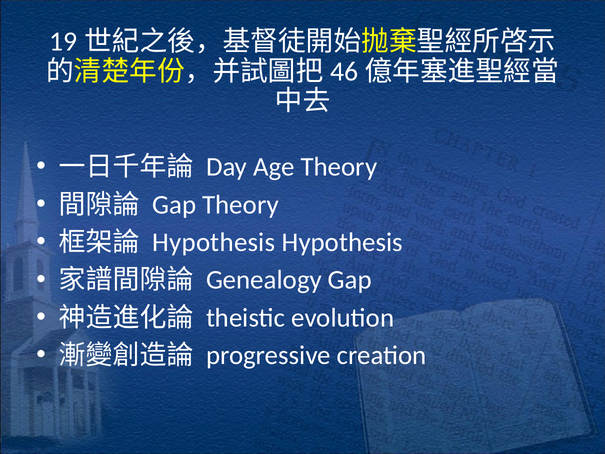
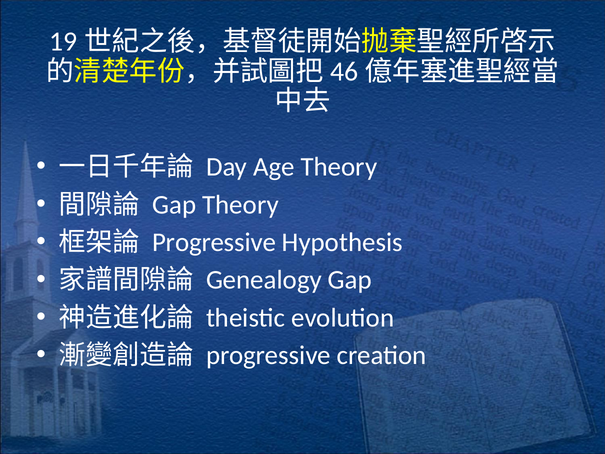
Hypothesis at (214, 242): Hypothesis -> Progressive
